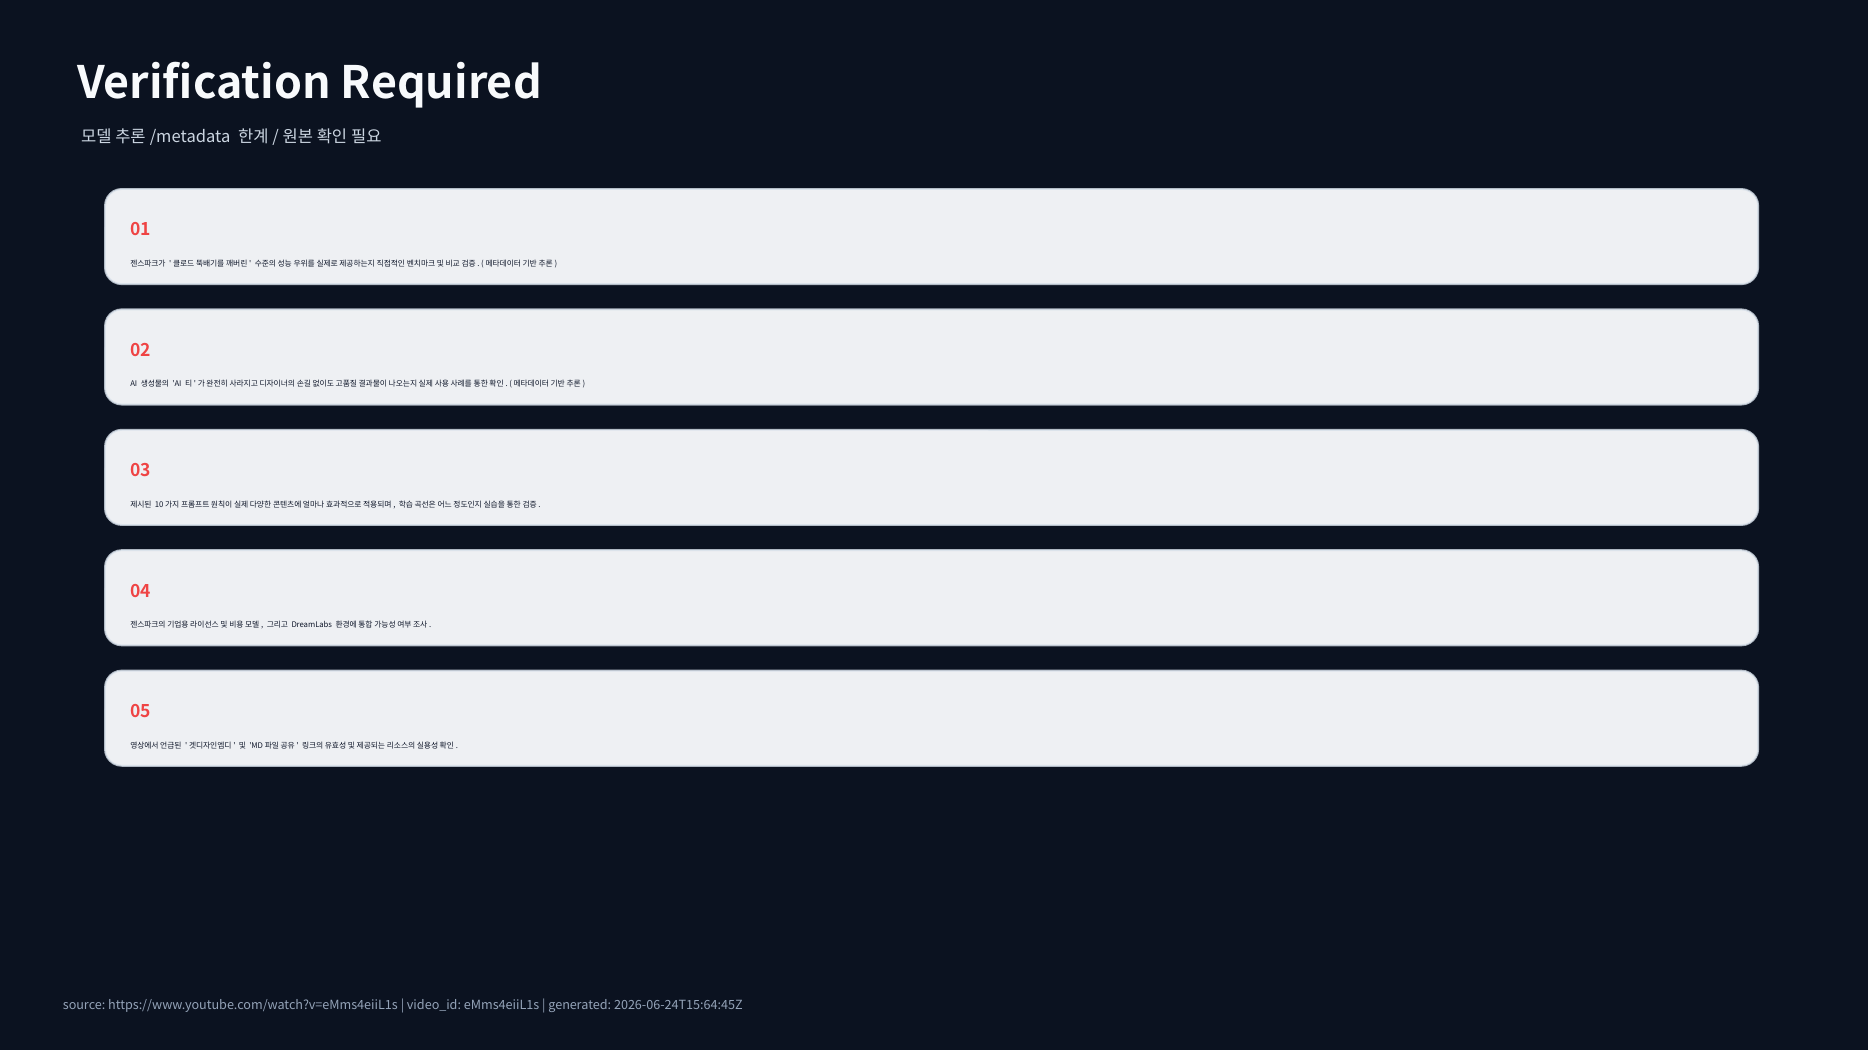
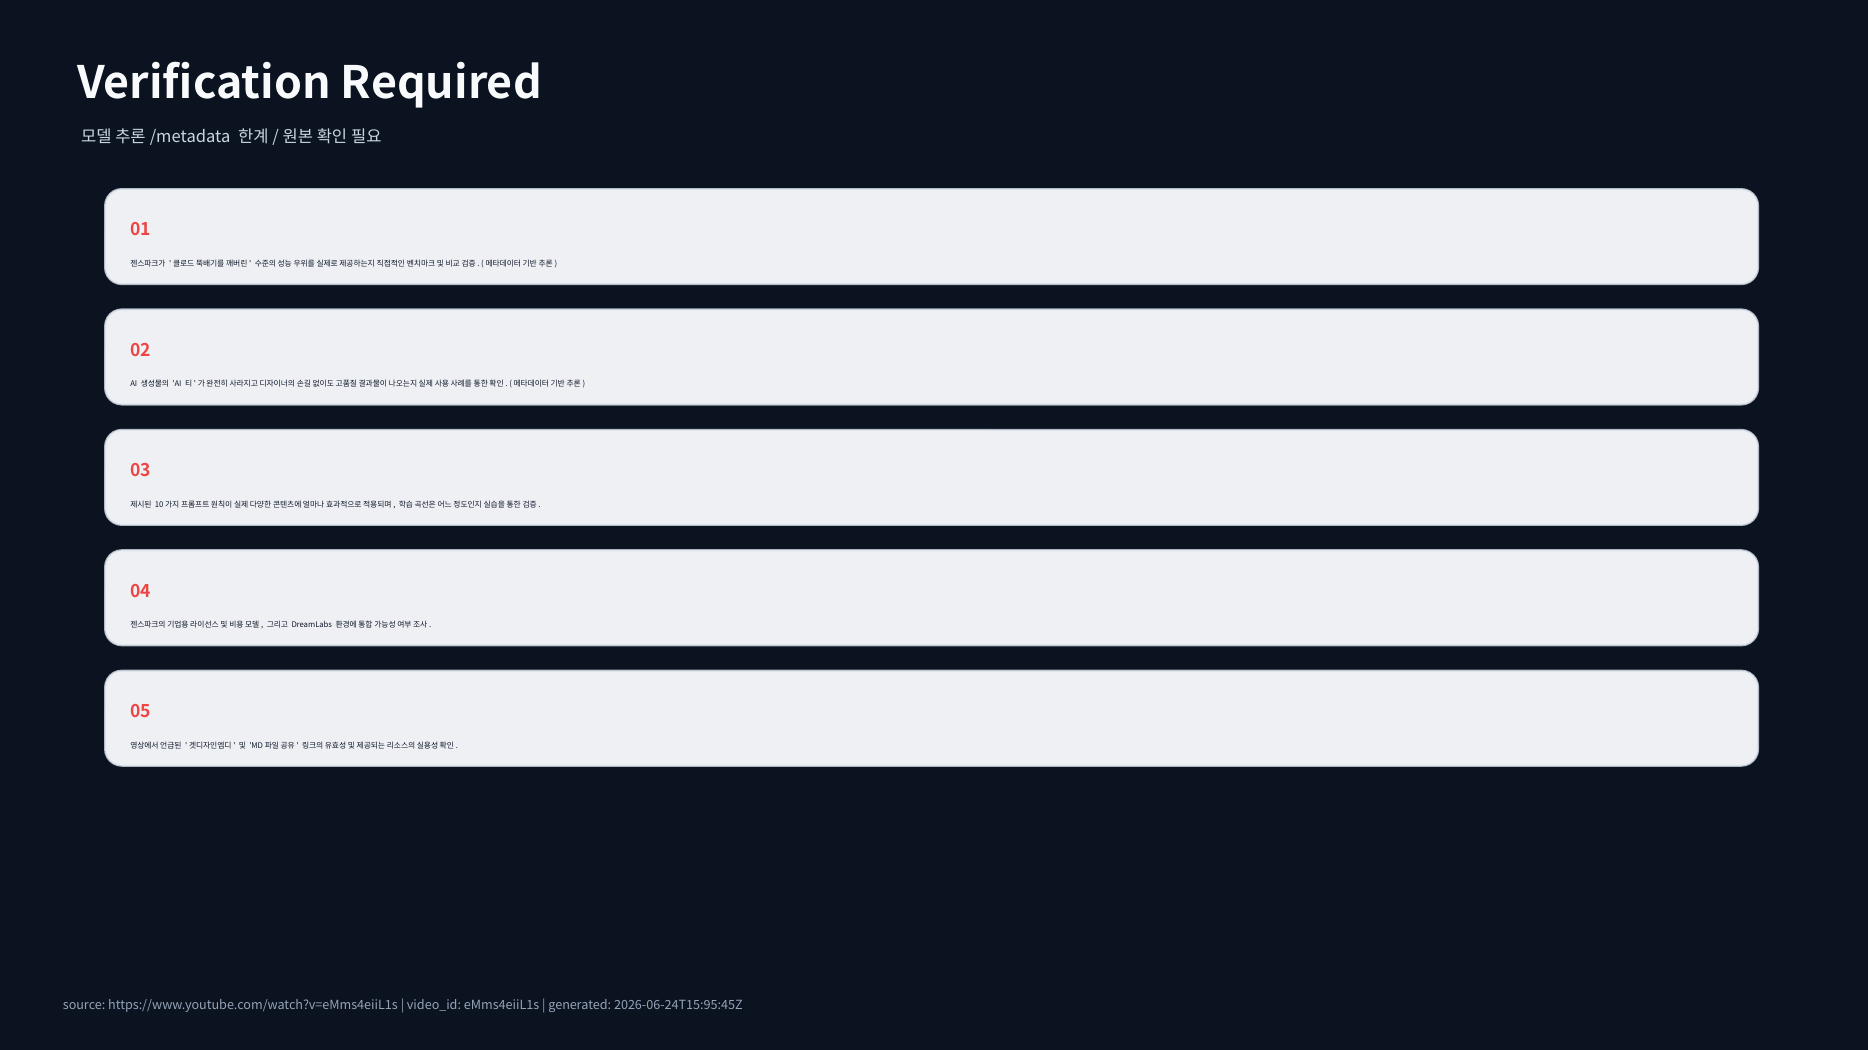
2026-06-24T15:64:45Z: 2026-06-24T15:64:45Z -> 2026-06-24T15:95:45Z
